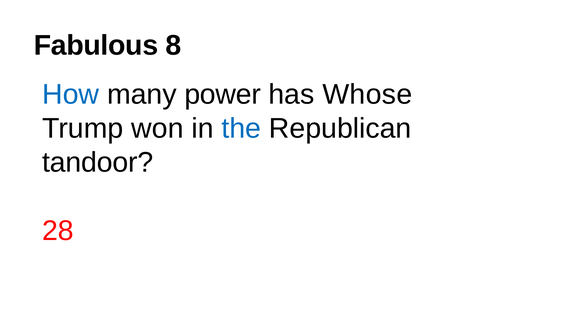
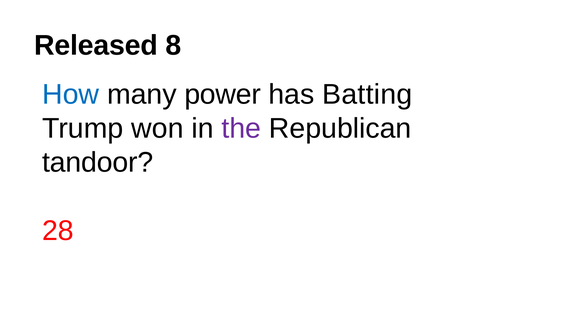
Fabulous: Fabulous -> Released
Whose: Whose -> Batting
the colour: blue -> purple
